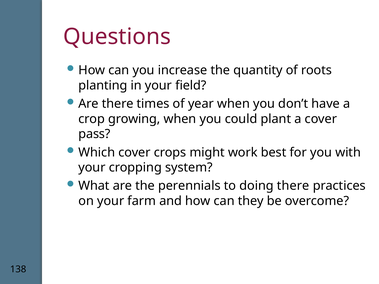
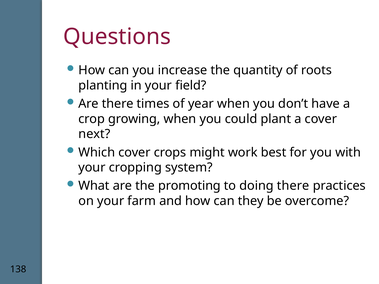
pass: pass -> next
perennials: perennials -> promoting
